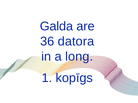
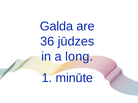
datora: datora -> jūdzes
kopīgs: kopīgs -> minūte
